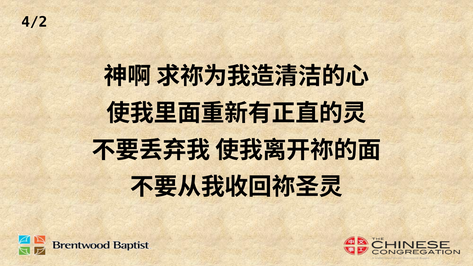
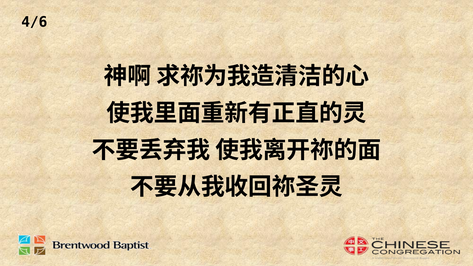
4/2: 4/2 -> 4/6
